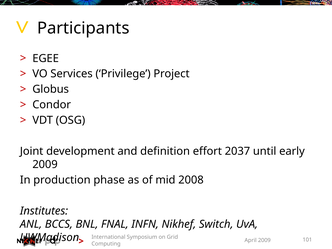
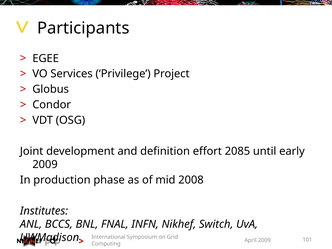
2037: 2037 -> 2085
